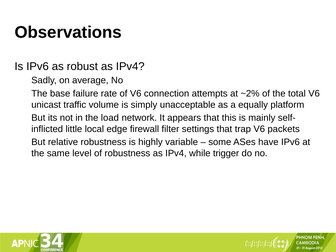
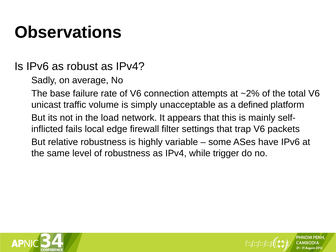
equally: equally -> defined
little: little -> fails
